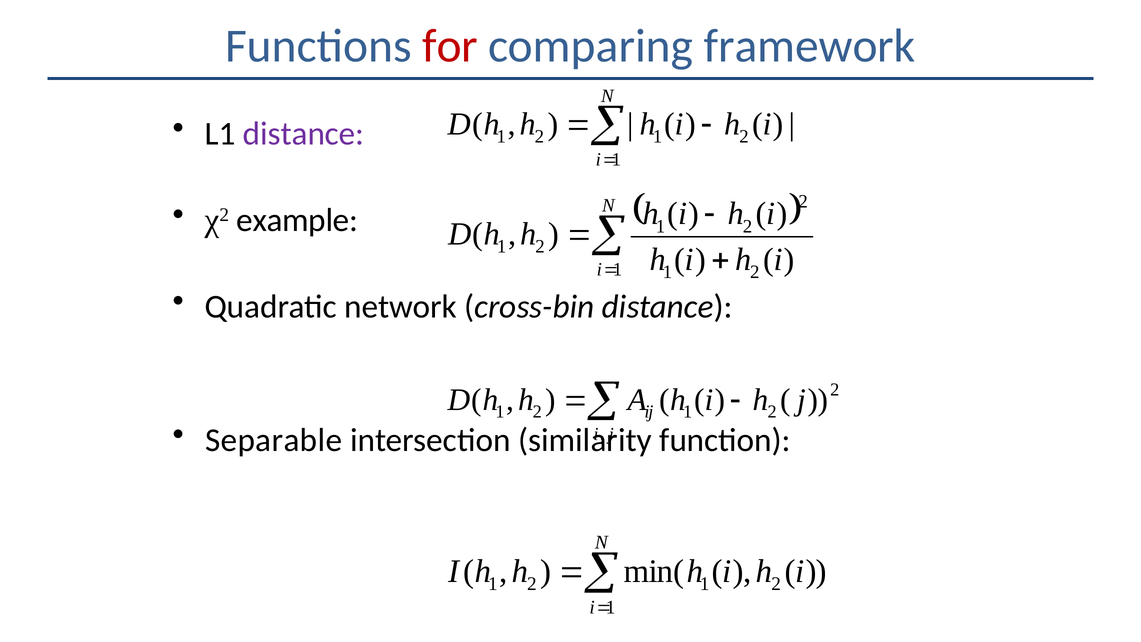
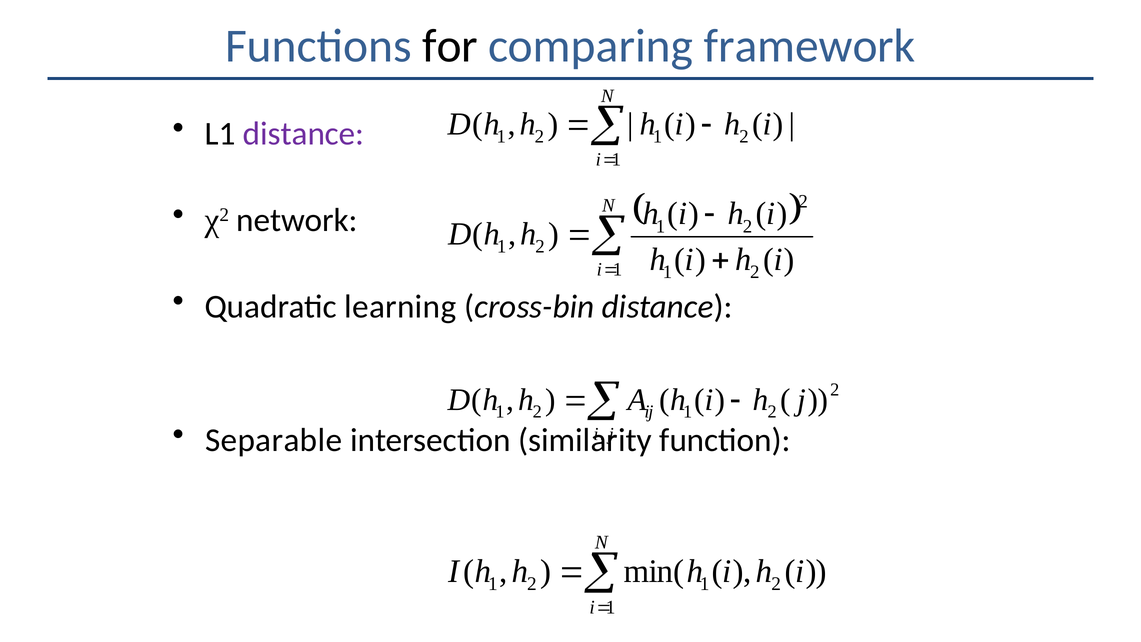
for colour: red -> black
example: example -> network
network: network -> learning
